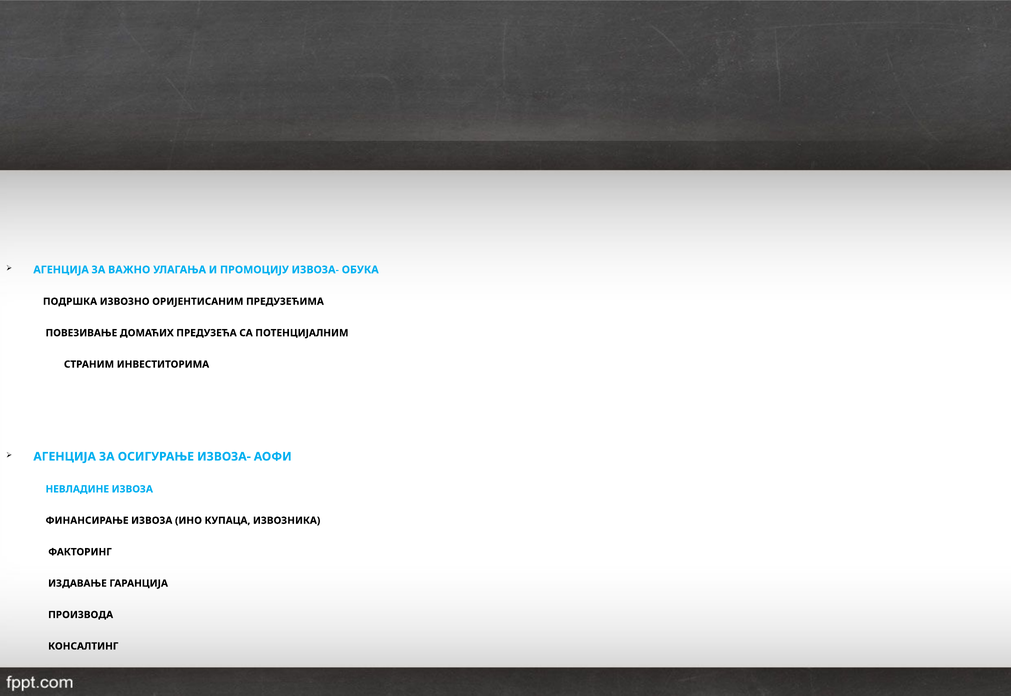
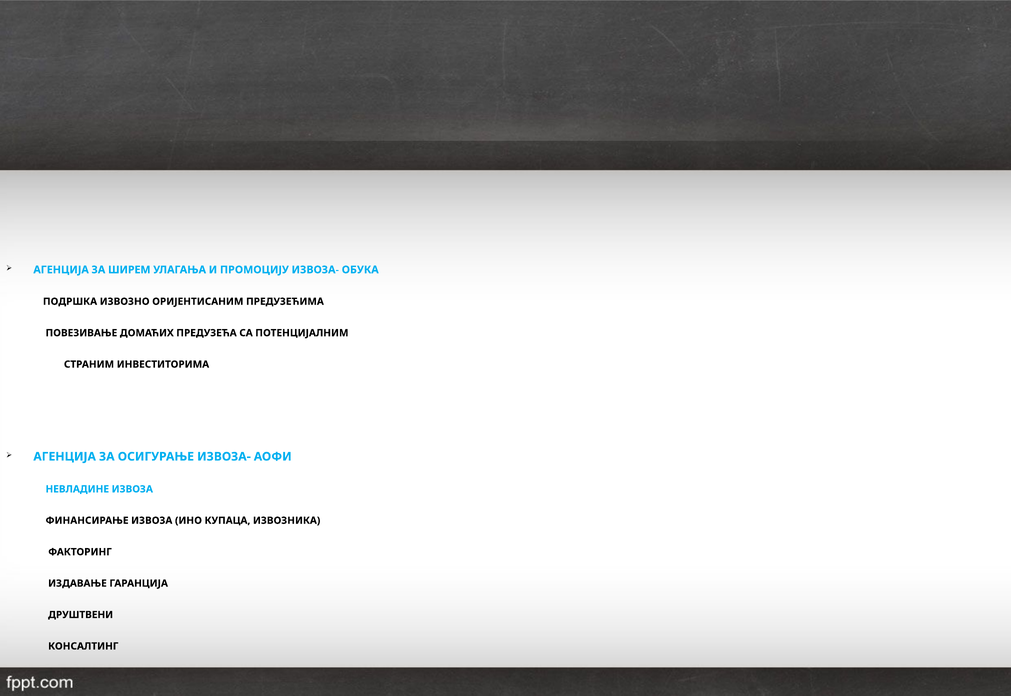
ВАЖНО: ВАЖНО -> ШИРЕМ
ПРОИЗВОДА: ПРОИЗВОДА -> ДРУШТВЕНИ
